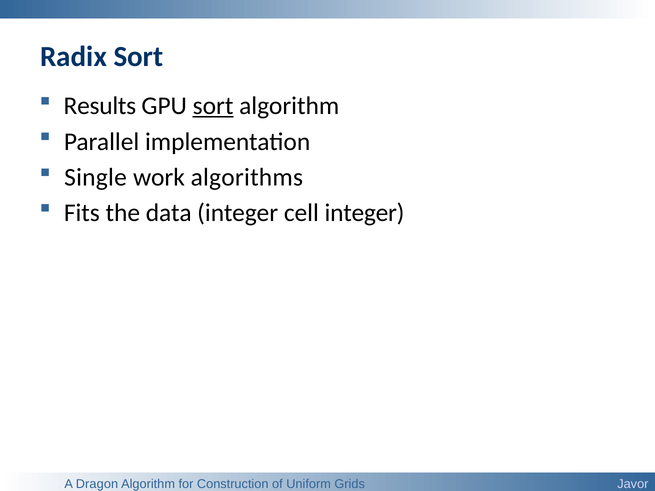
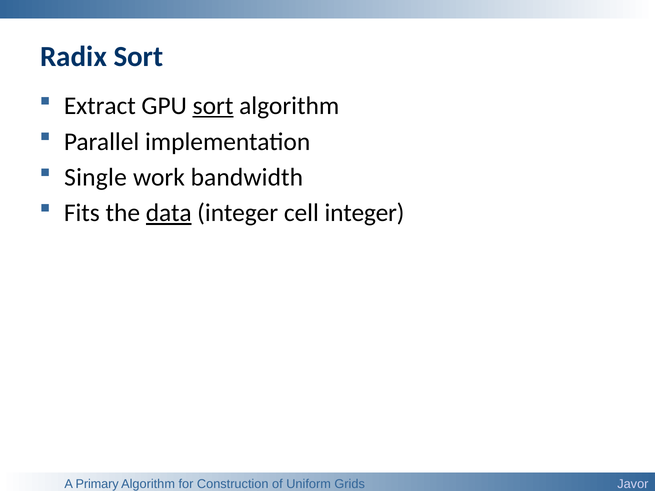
Results: Results -> Extract
algorithms: algorithms -> bandwidth
data underline: none -> present
Dragon: Dragon -> Primary
